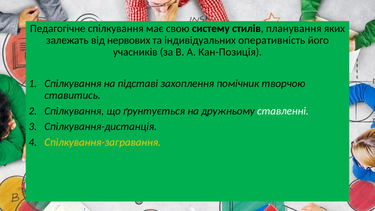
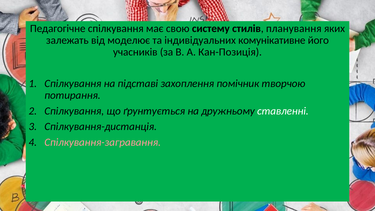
нервових: нервових -> моделює
оперативність: оперативність -> комунікативне
ставитись: ставитись -> потирання
Спілкування-загравання colour: yellow -> pink
